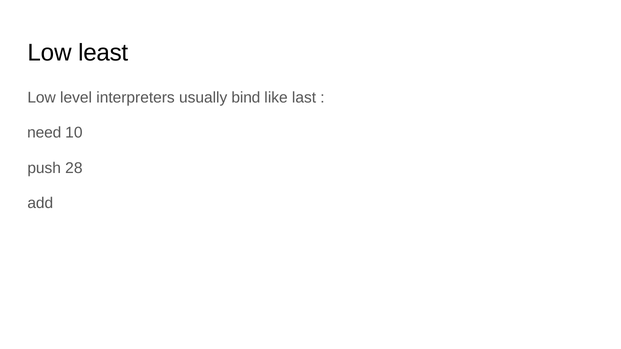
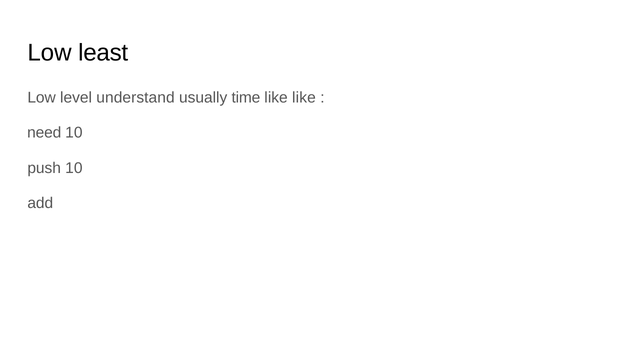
interpreters: interpreters -> understand
bind: bind -> time
like last: last -> like
push 28: 28 -> 10
